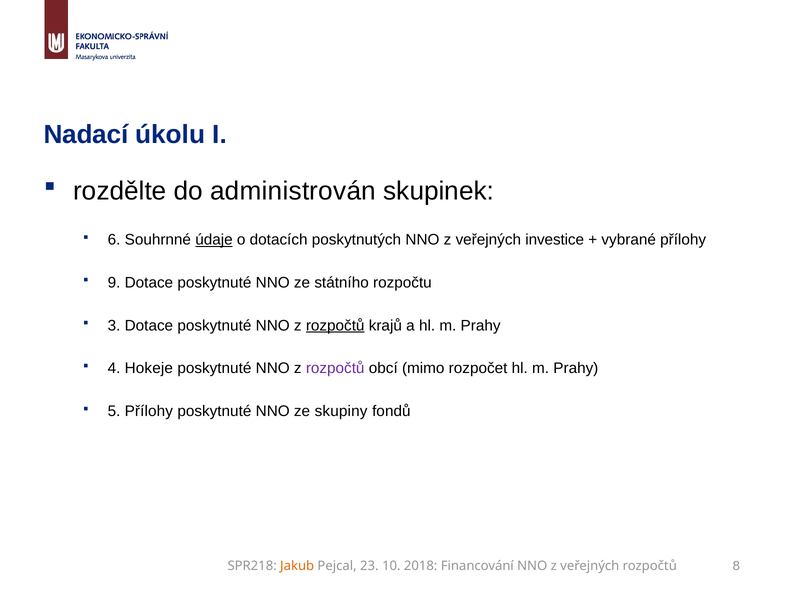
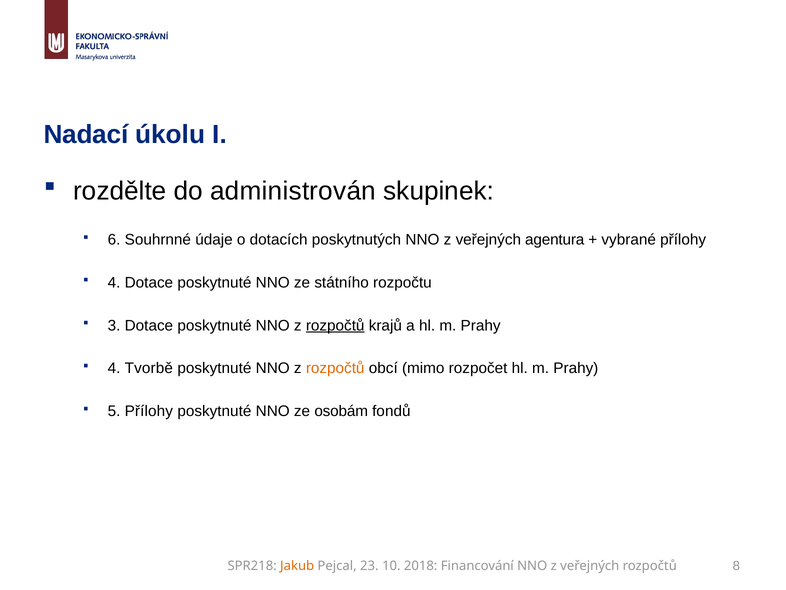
údaje underline: present -> none
investice: investice -> agentura
9 at (114, 282): 9 -> 4
Hokeje: Hokeje -> Tvorbě
rozpočtů at (335, 368) colour: purple -> orange
skupiny: skupiny -> osobám
